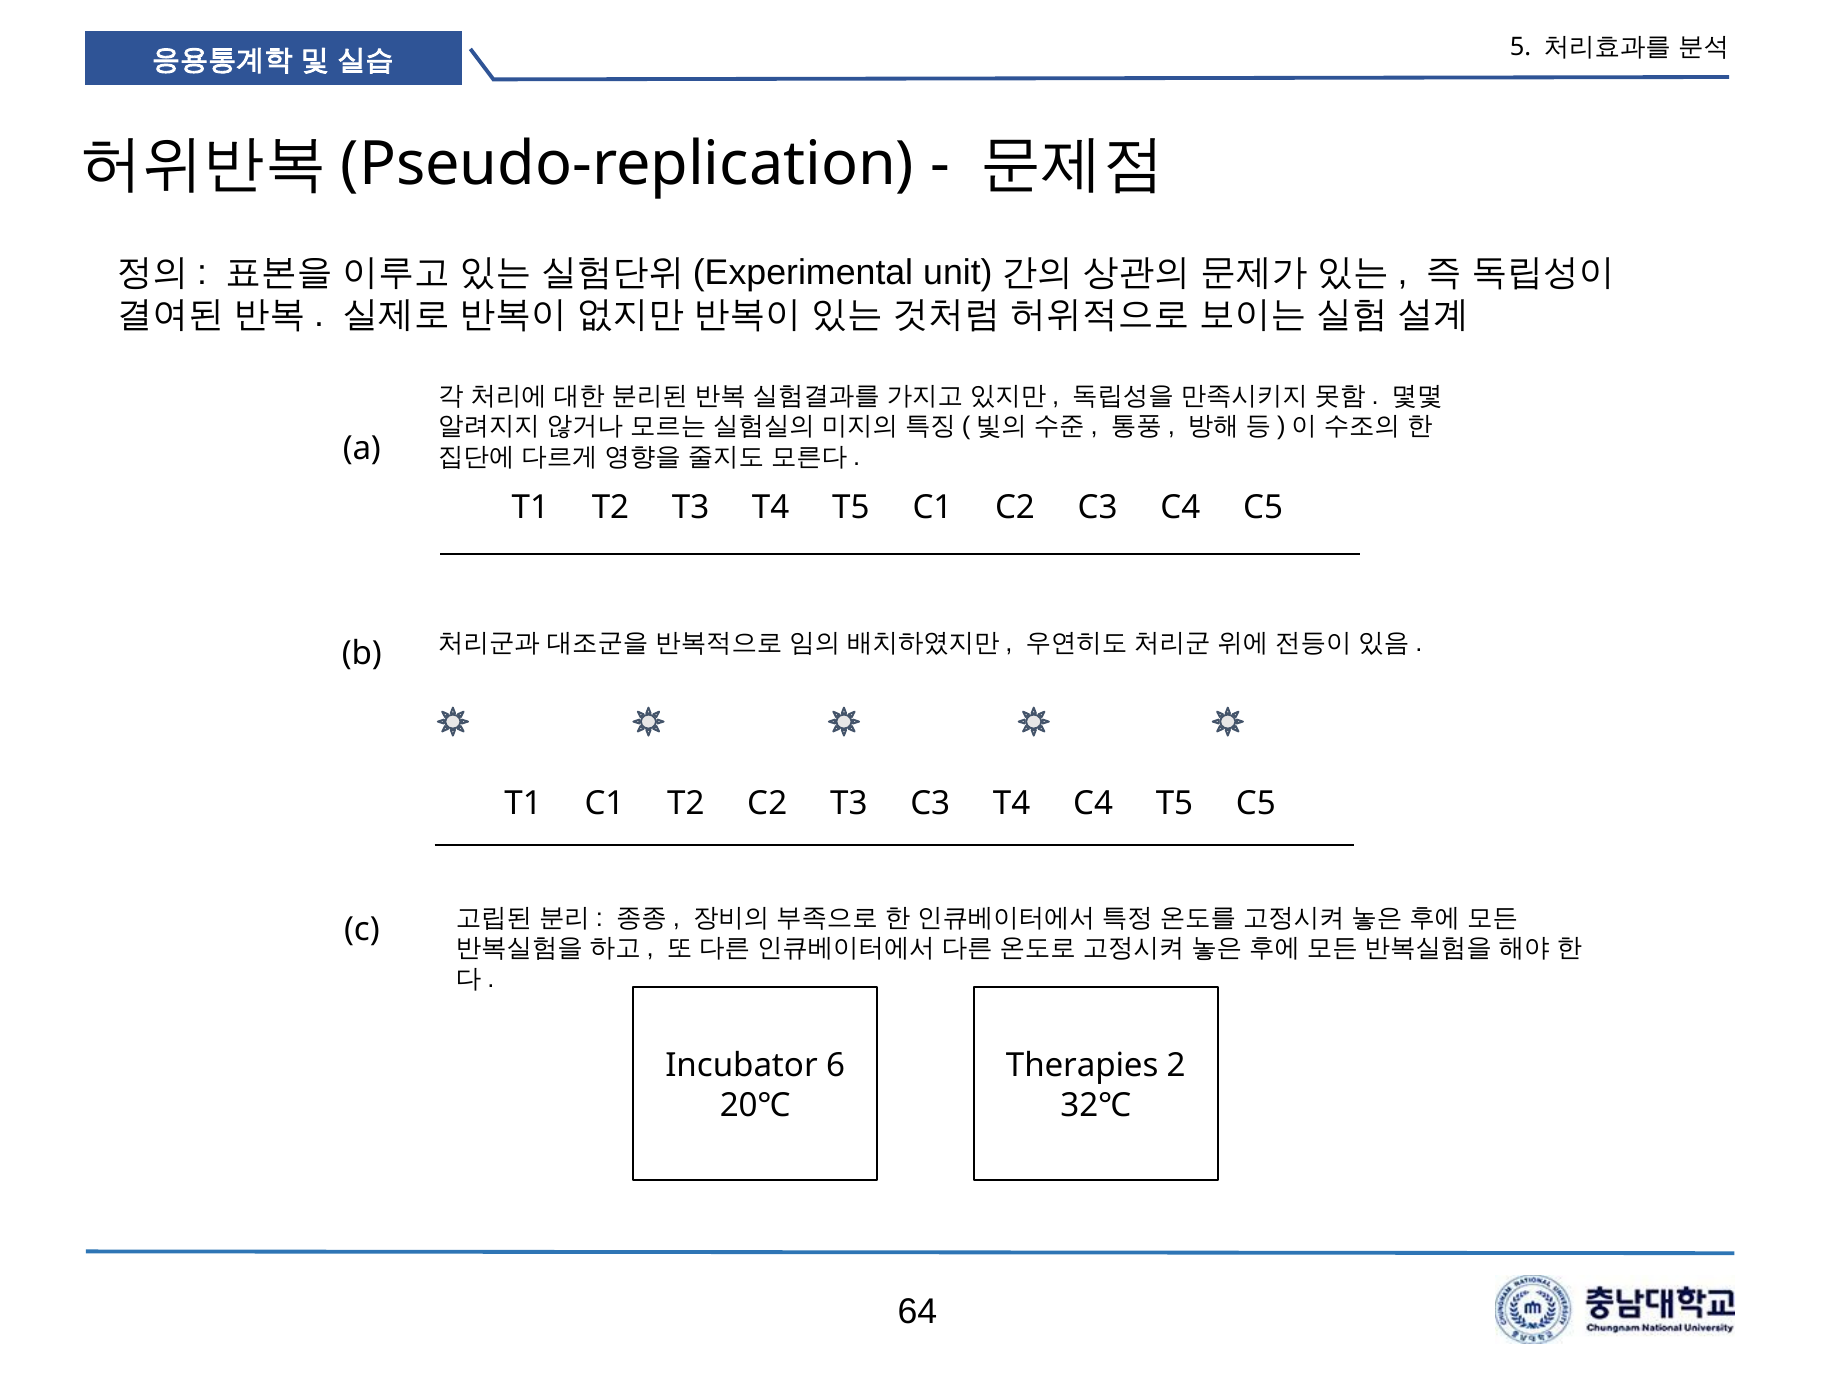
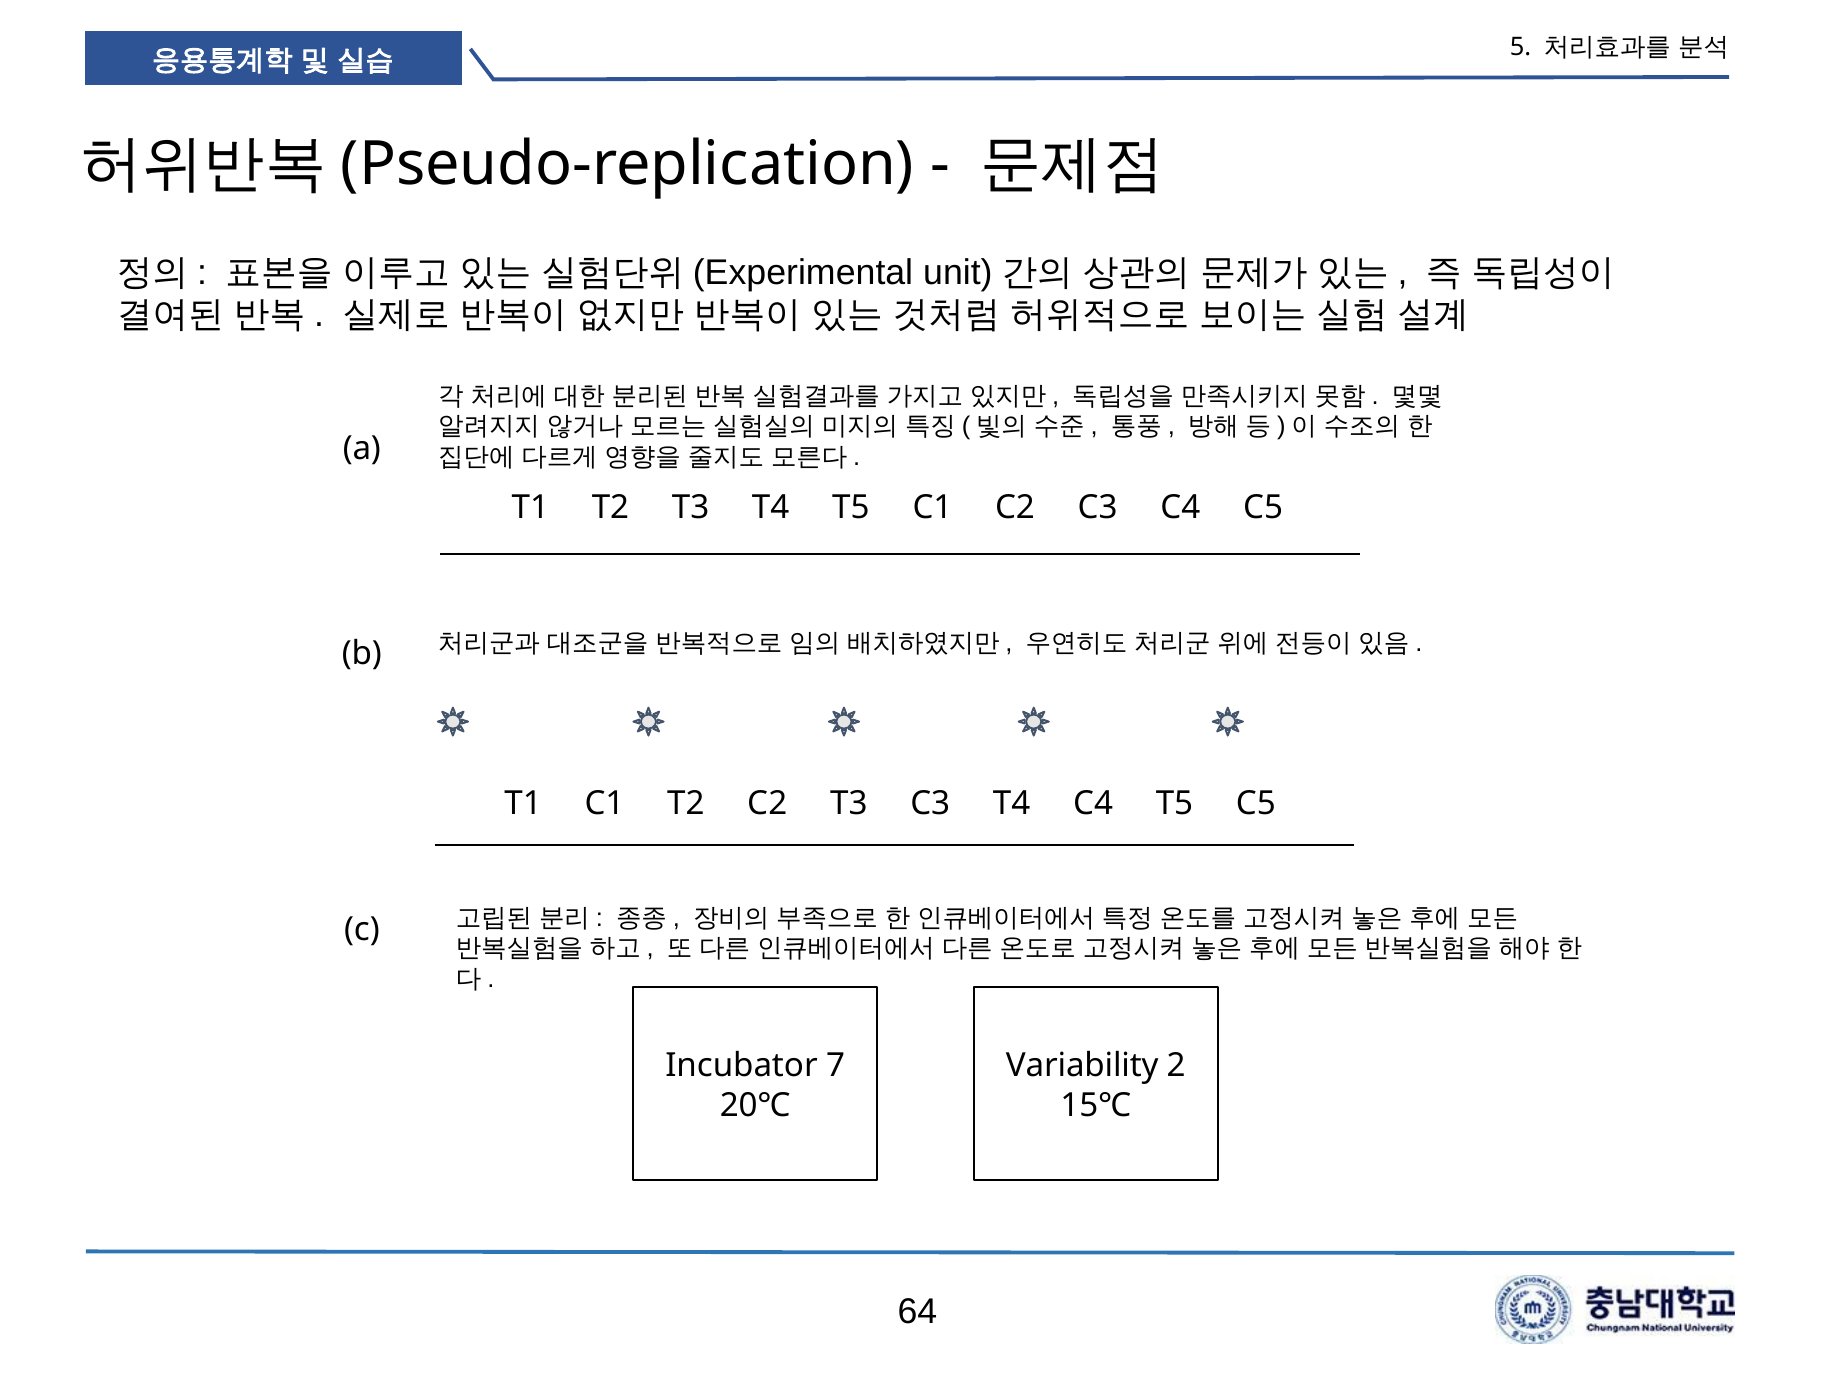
6: 6 -> 7
Therapies: Therapies -> Variability
32℃: 32℃ -> 15℃
